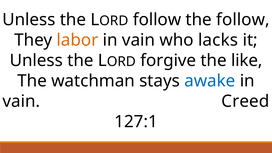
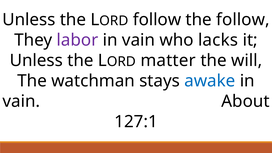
labor colour: orange -> purple
forgive: forgive -> matter
like: like -> will
Creed: Creed -> About
